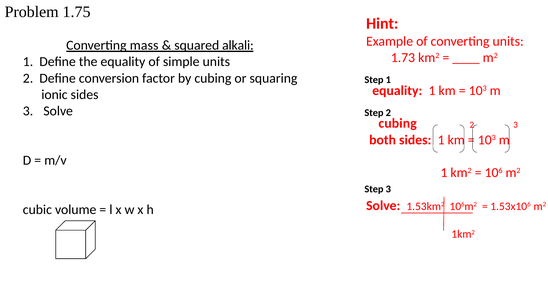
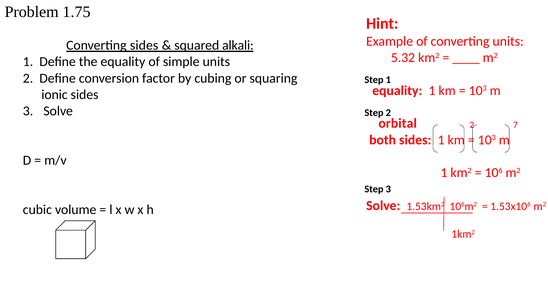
Converting mass: mass -> sides
1.73: 1.73 -> 5.32
cubing at (398, 124): cubing -> orbital
2 3: 3 -> 7
